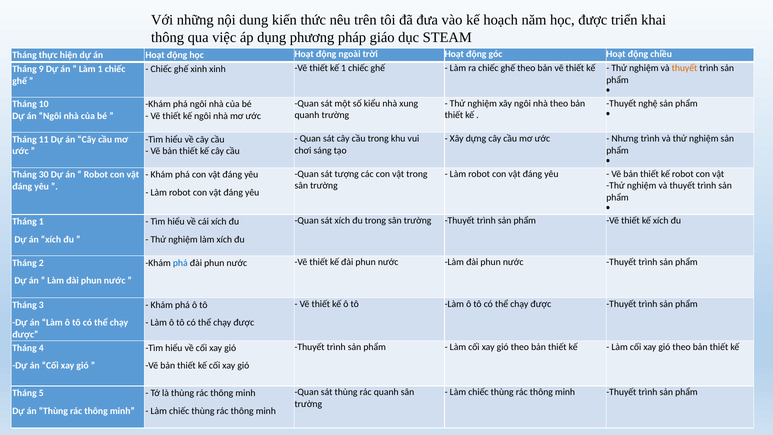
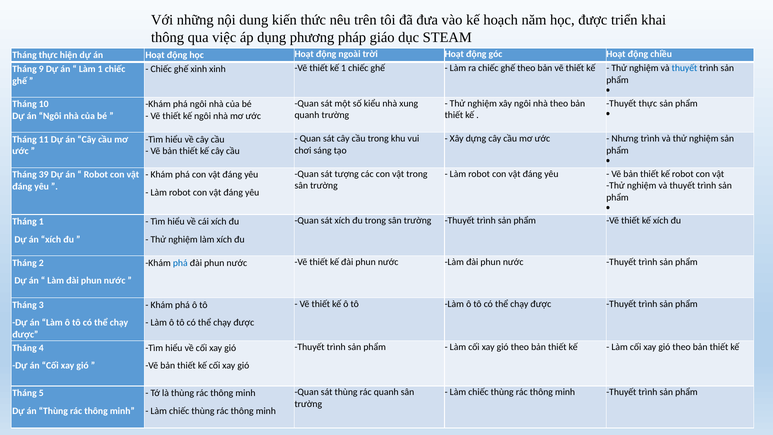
thuyết at (685, 68) colour: orange -> blue
Thuyết nghệ: nghệ -> thực
30: 30 -> 39
